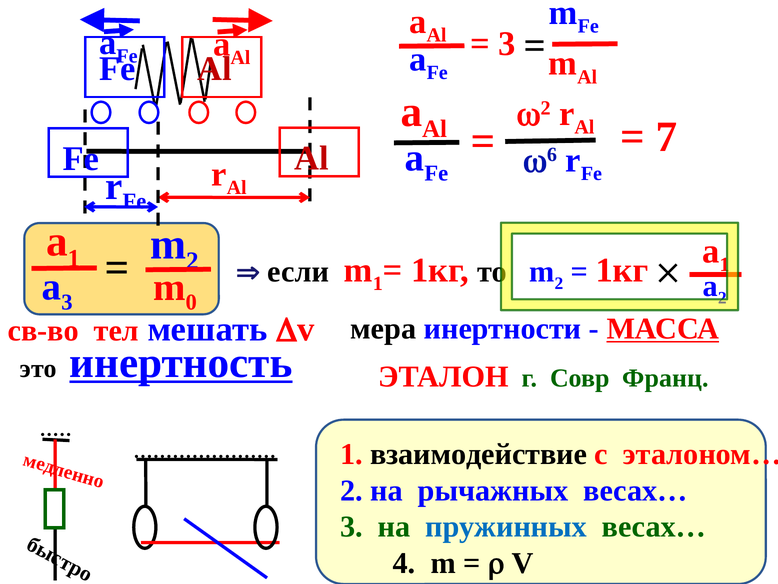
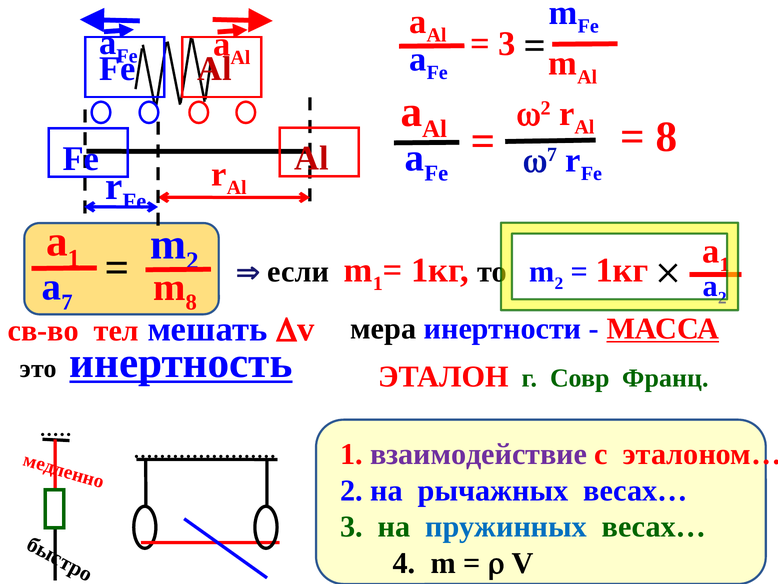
7 at (666, 137): 7 -> 8
6 at (552, 155): 6 -> 7
3 at (67, 302): 3 -> 7
0 at (191, 302): 0 -> 8
взаимодействие colour: black -> purple
